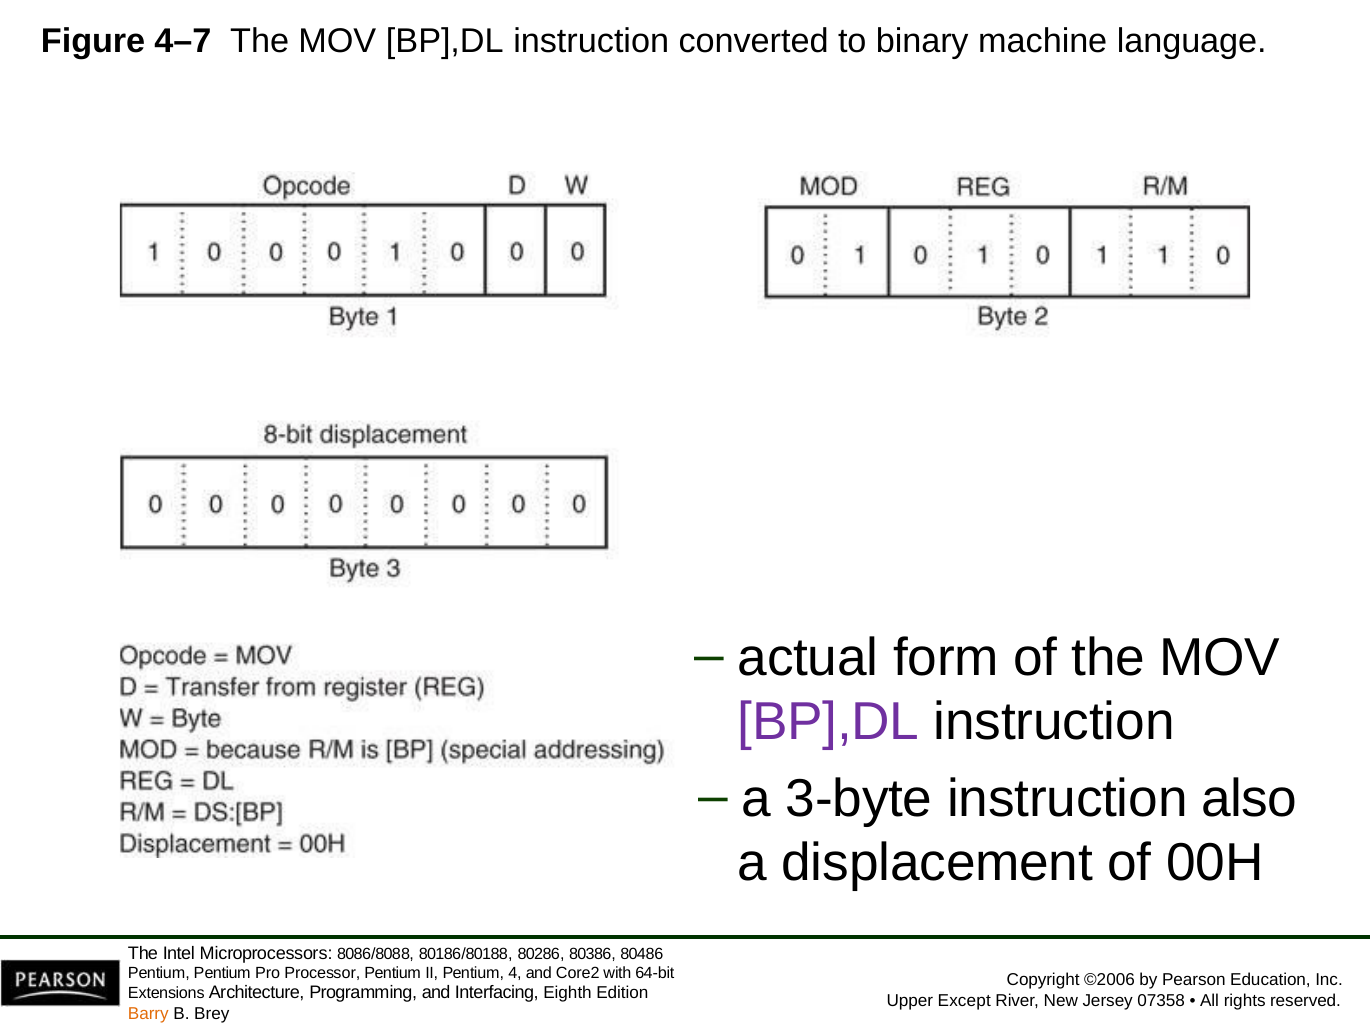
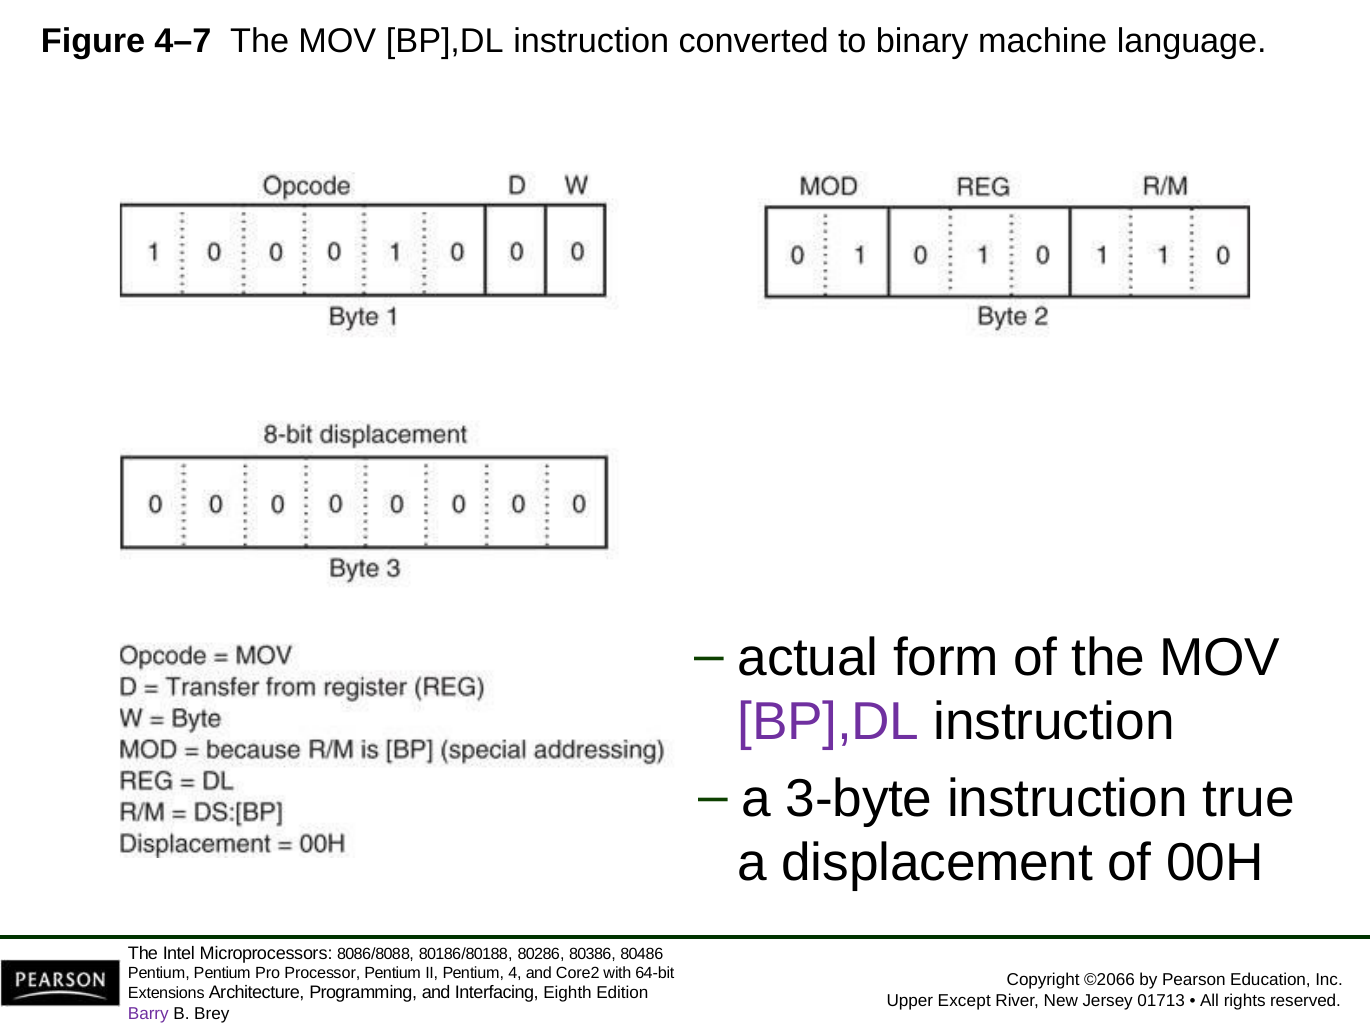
also: also -> true
©2006: ©2006 -> ©2066
07358: 07358 -> 01713
Barry colour: orange -> purple
